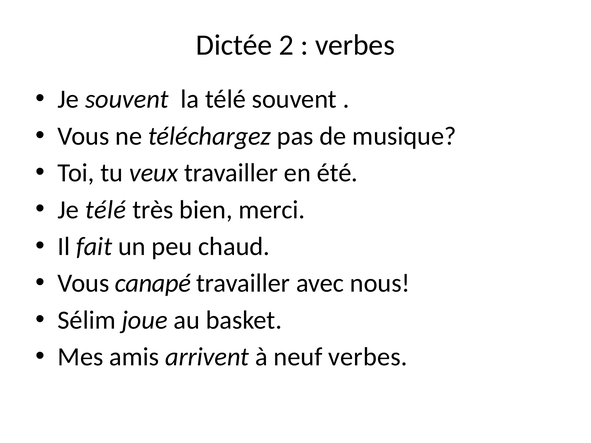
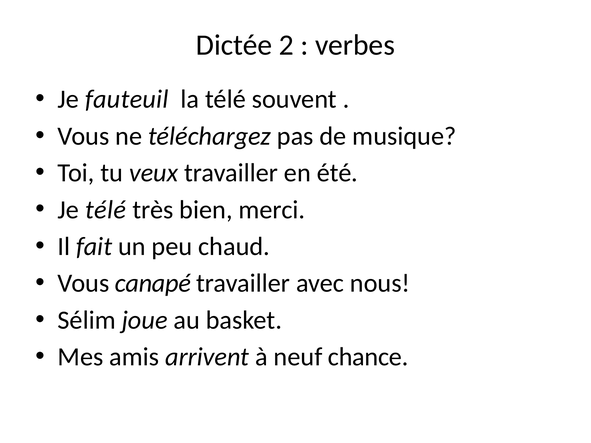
Je souvent: souvent -> fauteuil
neuf verbes: verbes -> chance
